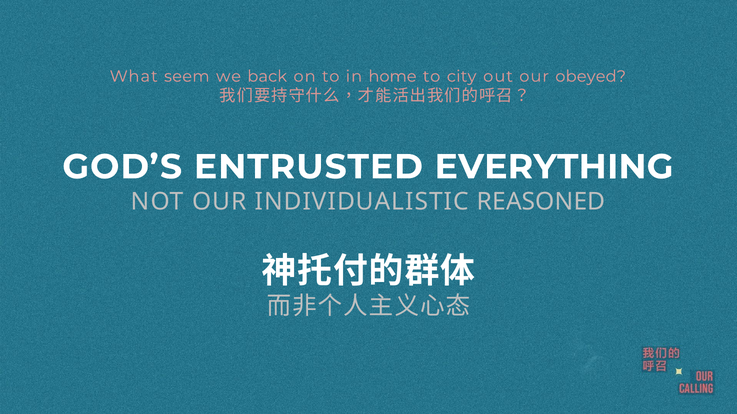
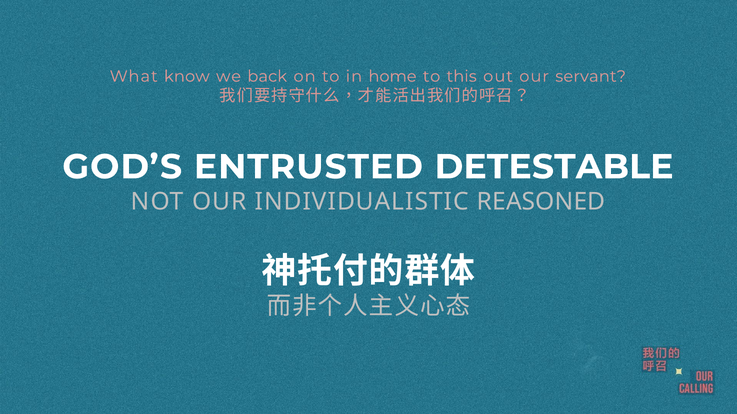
seem: seem -> know
city: city -> this
obeyed: obeyed -> servant
EVERYTHING: EVERYTHING -> DETESTABLE
